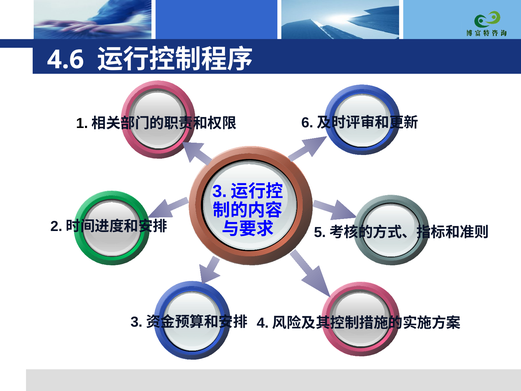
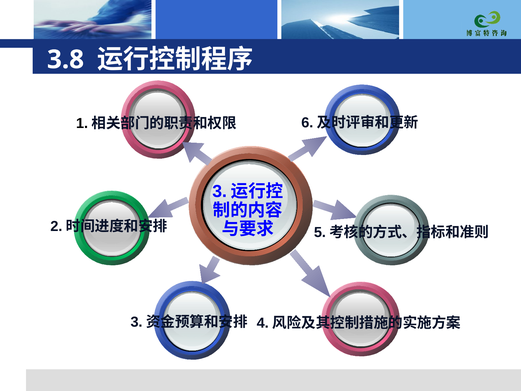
4.6: 4.6 -> 3.8
